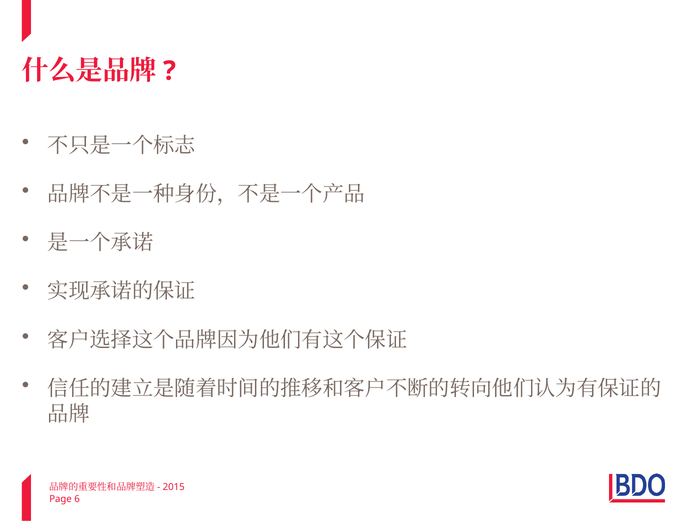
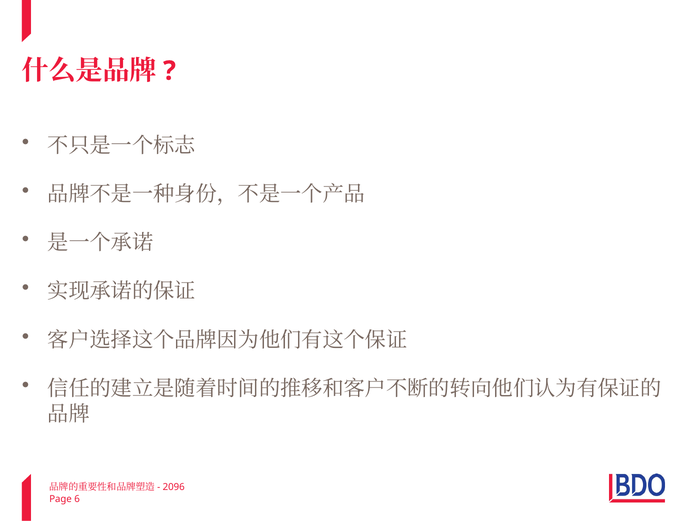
2015: 2015 -> 2096
